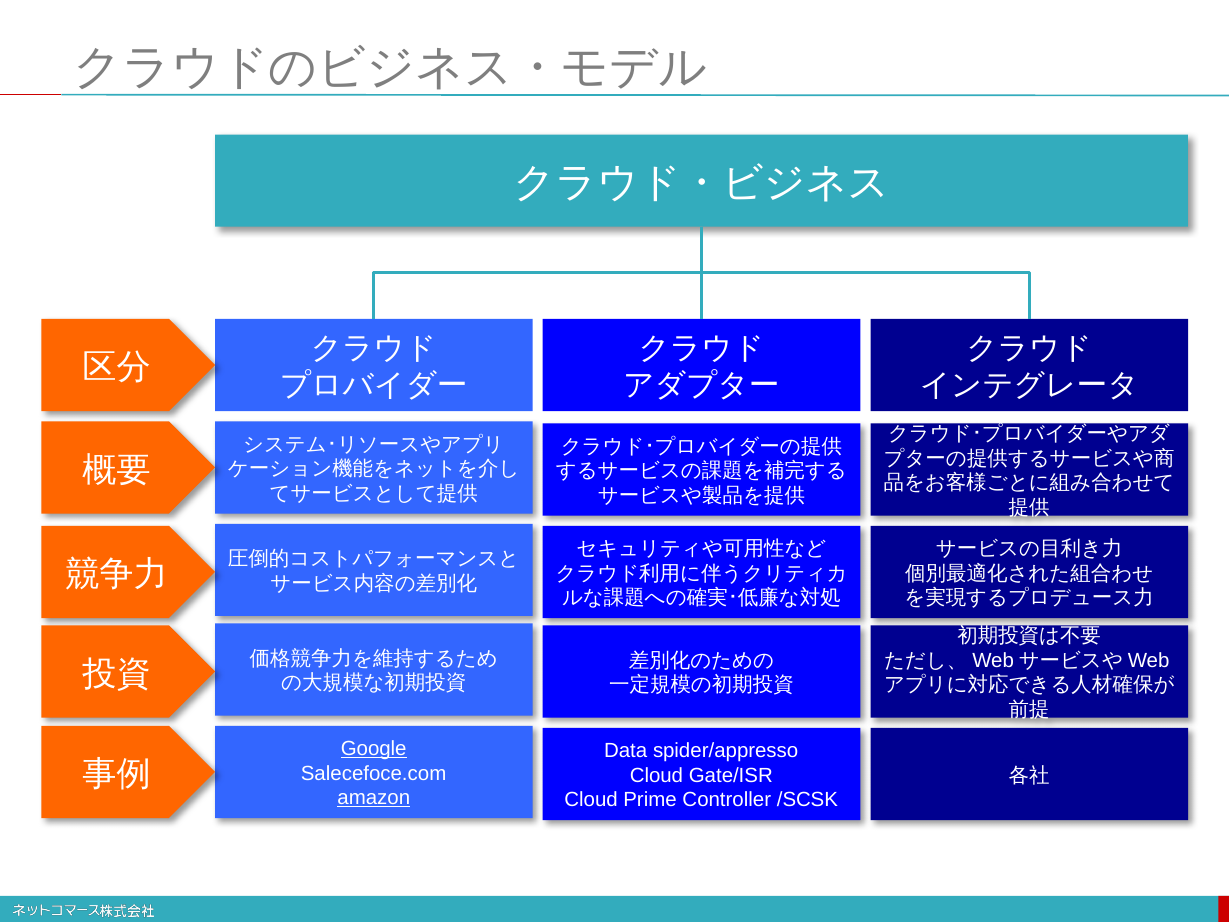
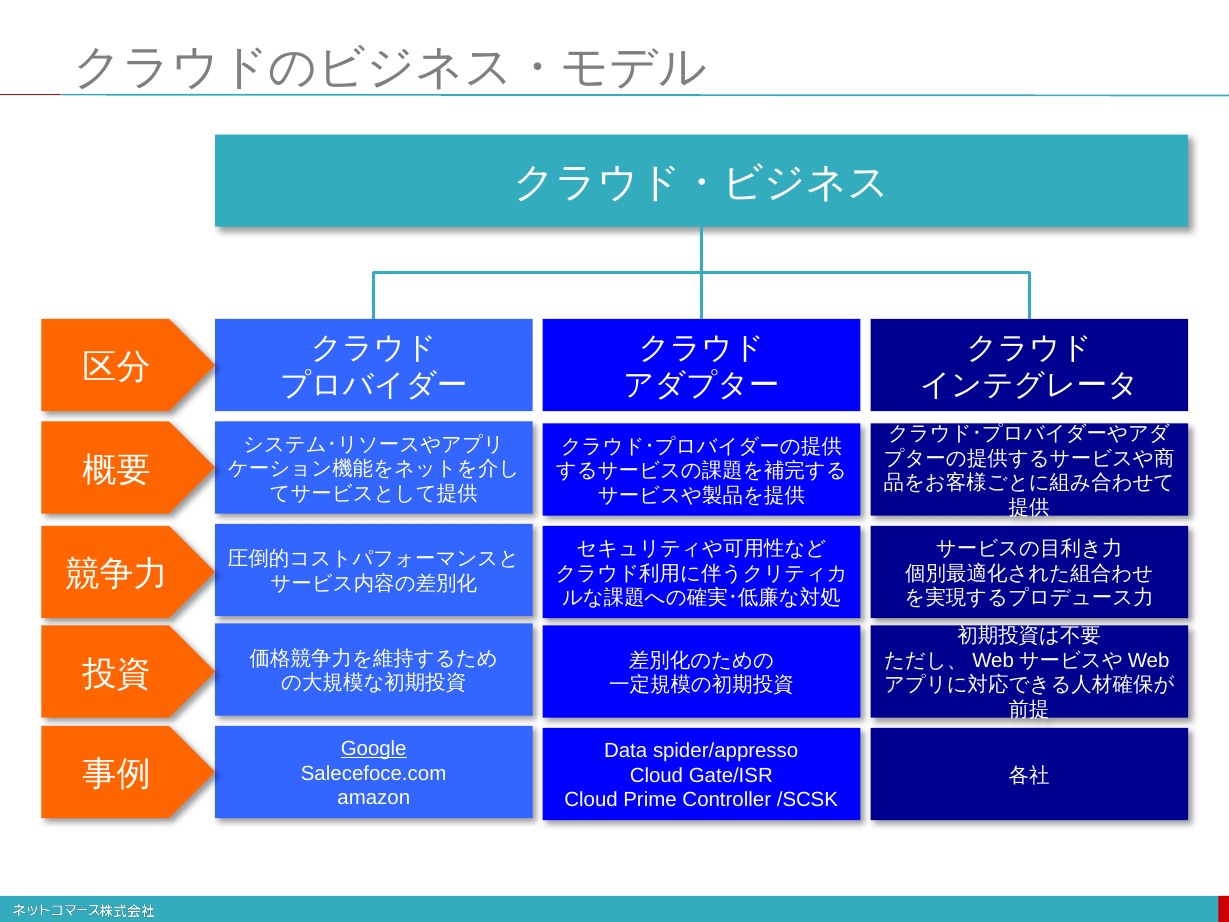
amazon underline: present -> none
